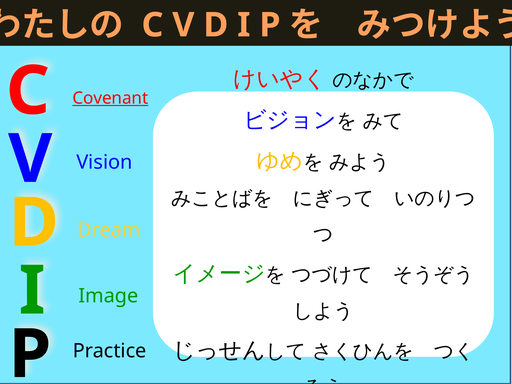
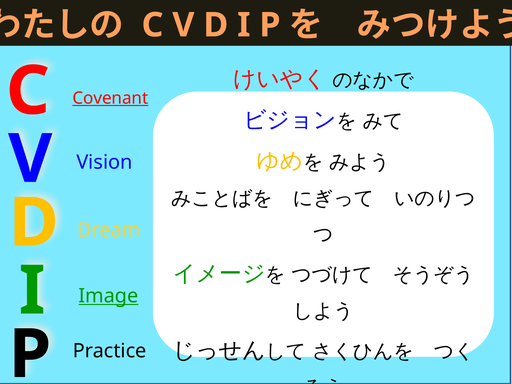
Image underline: none -> present
